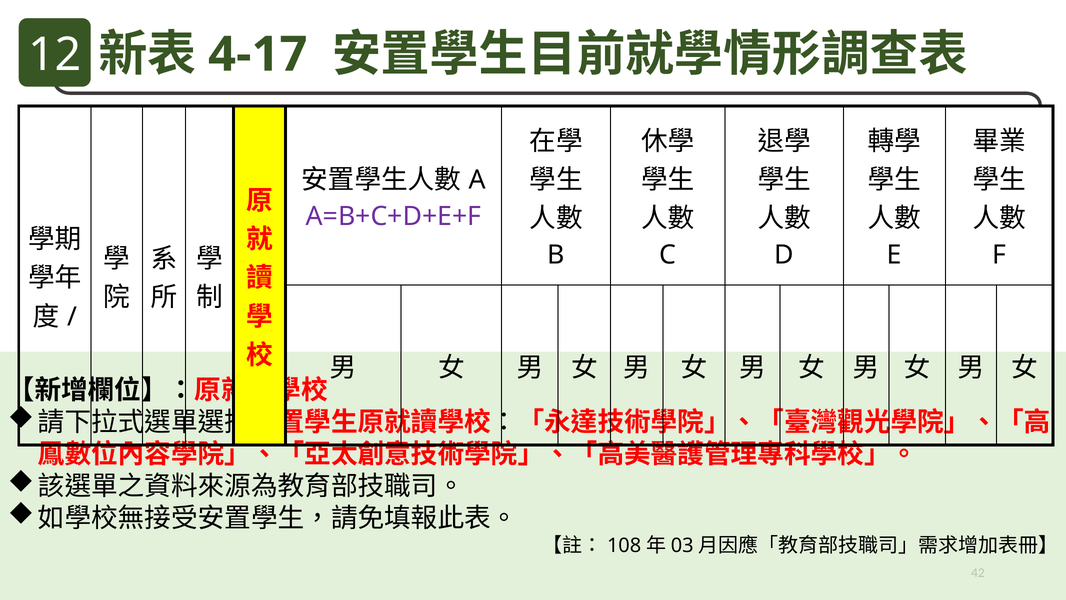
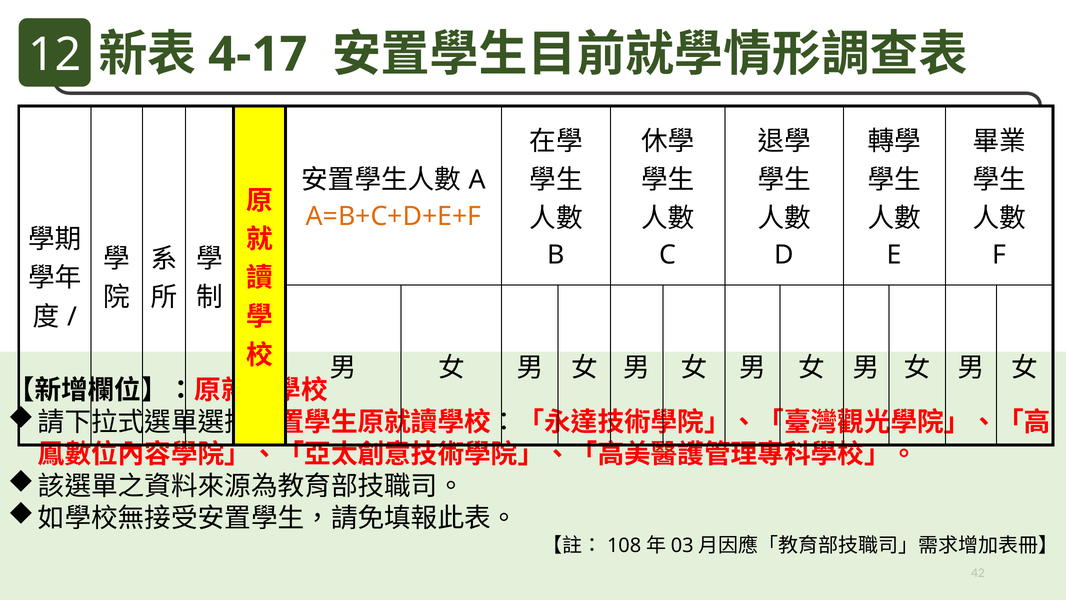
A=B+C+D+E+F colour: purple -> orange
